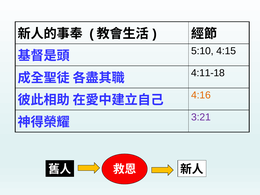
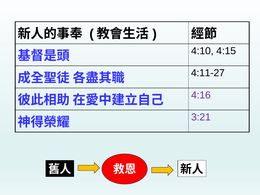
5:10: 5:10 -> 4:10
4:11-18: 4:11-18 -> 4:11-27
4:16 colour: orange -> purple
